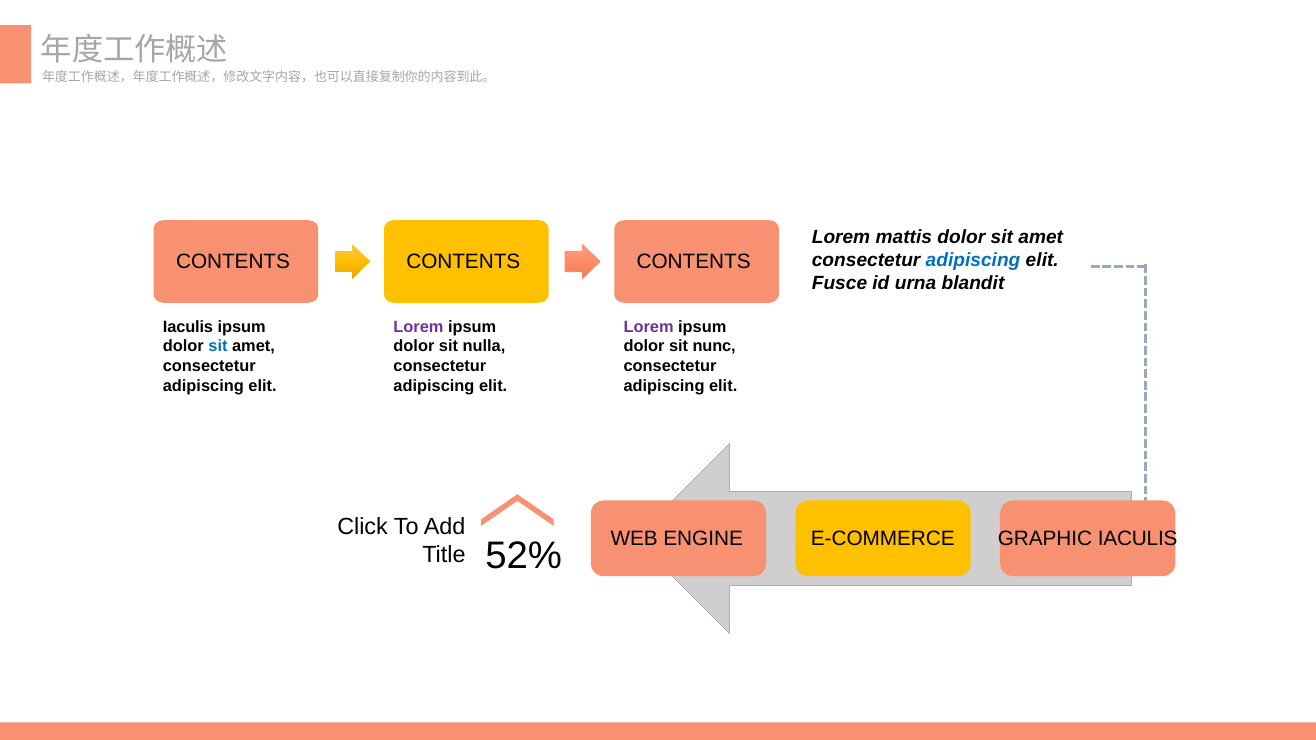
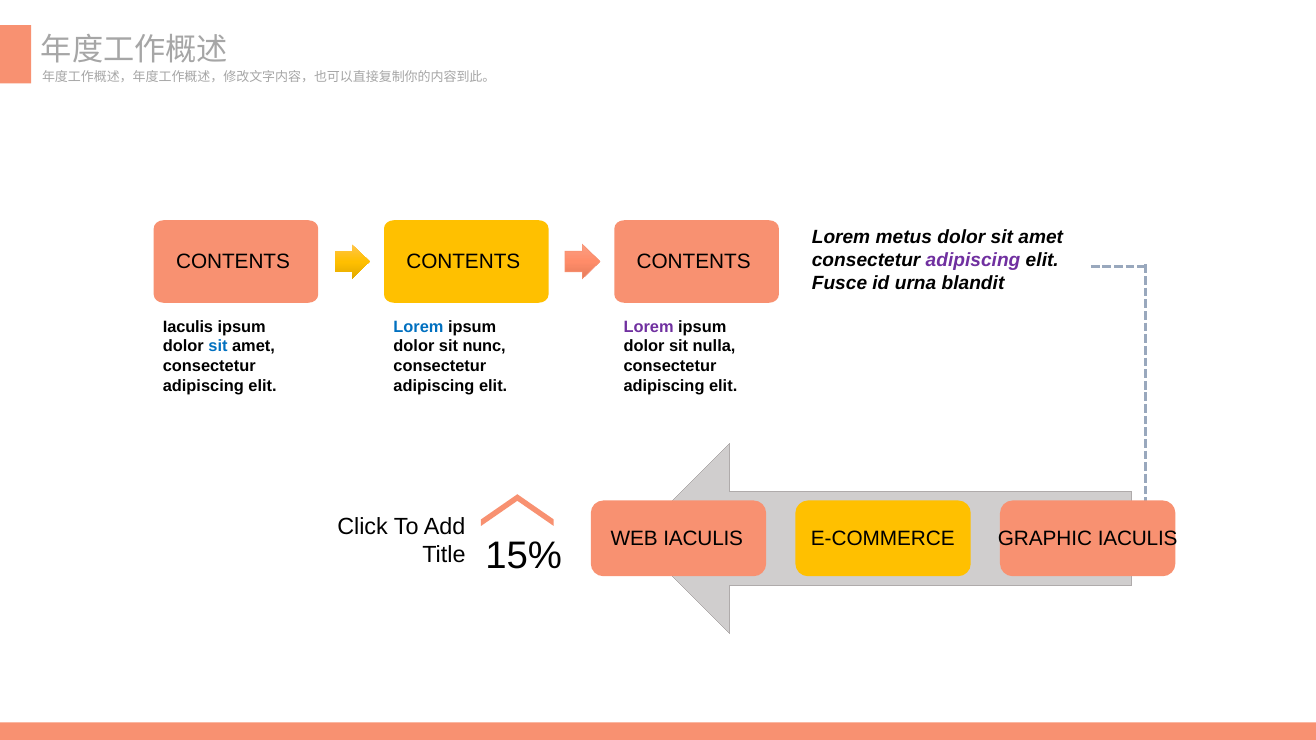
mattis: mattis -> metus
adipiscing at (973, 261) colour: blue -> purple
Lorem at (418, 327) colour: purple -> blue
nulla: nulla -> nunc
nunc: nunc -> nulla
WEB ENGINE: ENGINE -> IACULIS
52%: 52% -> 15%
